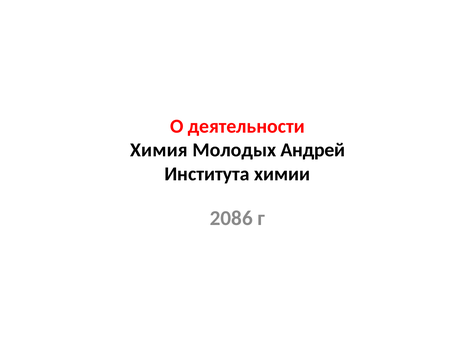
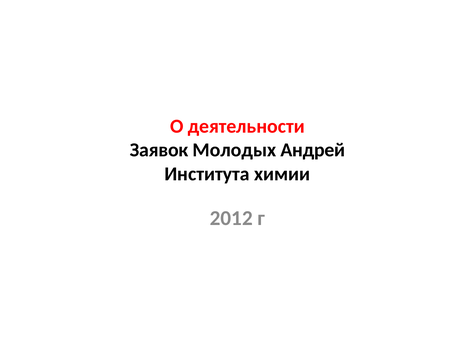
Химия: Химия -> Заявок
2086: 2086 -> 2012
